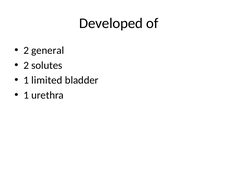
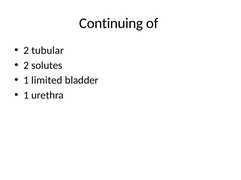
Developed: Developed -> Continuing
general: general -> tubular
